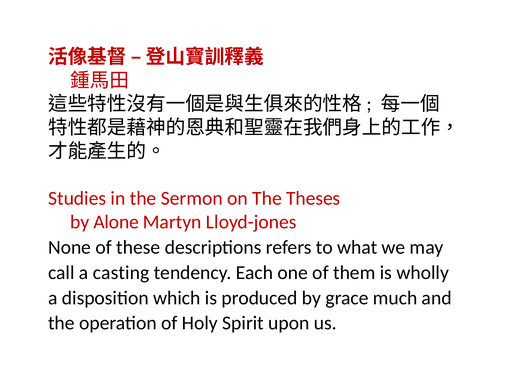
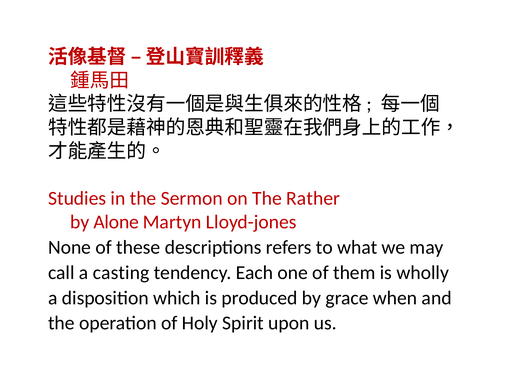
Theses: Theses -> Rather
much: much -> when
